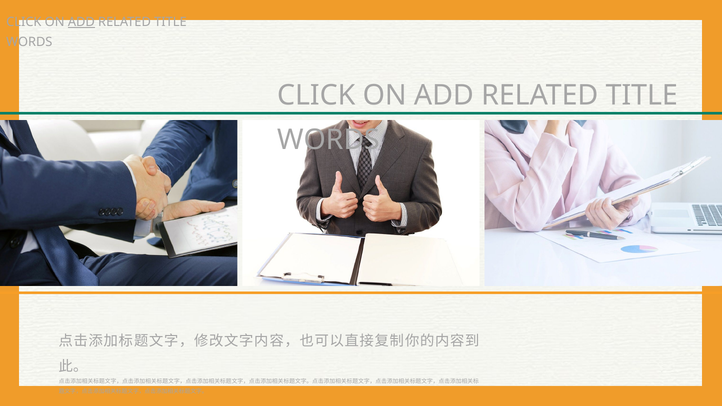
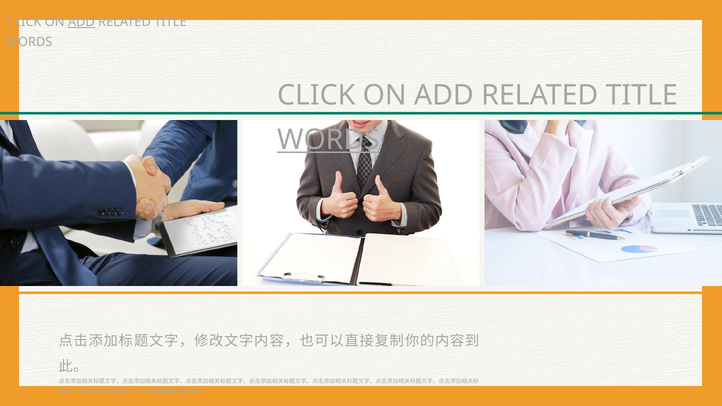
WORDS at (328, 140) underline: none -> present
